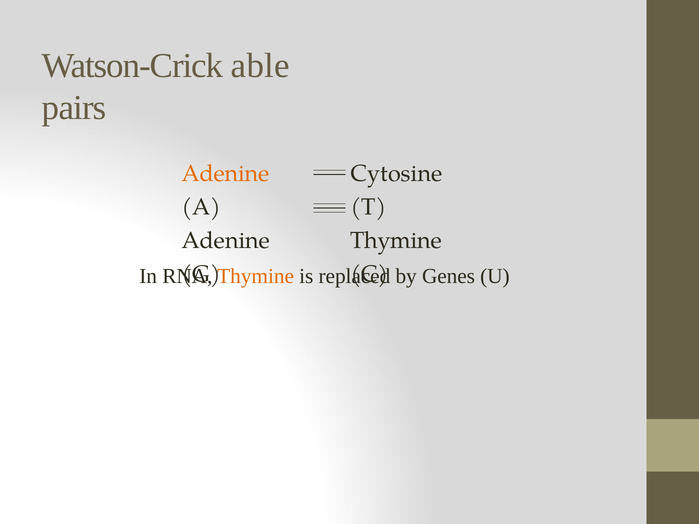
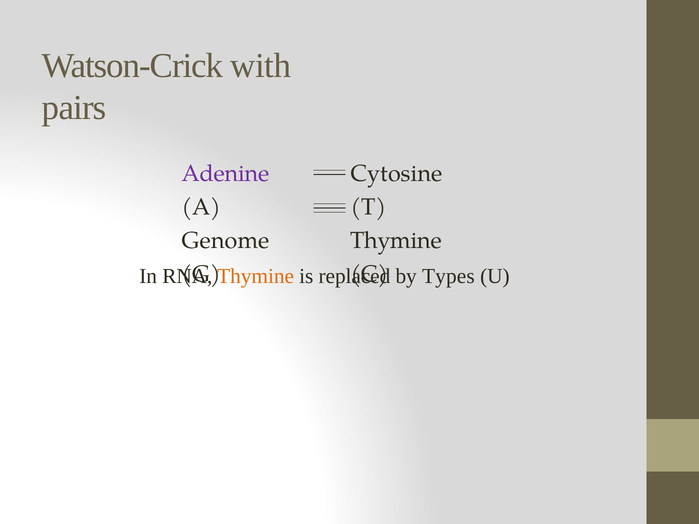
able: able -> with
Adenine at (226, 173) colour: orange -> purple
Adenine at (226, 241): Adenine -> Genome
Genes: Genes -> Types
